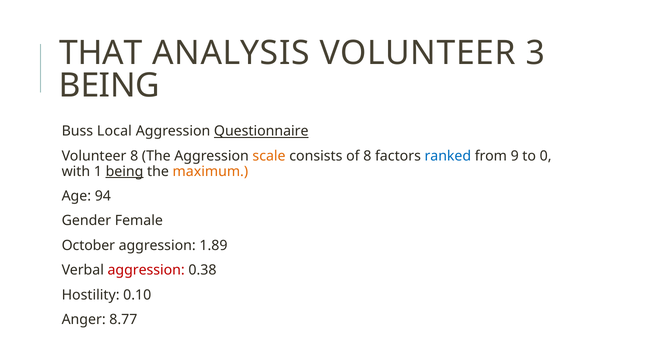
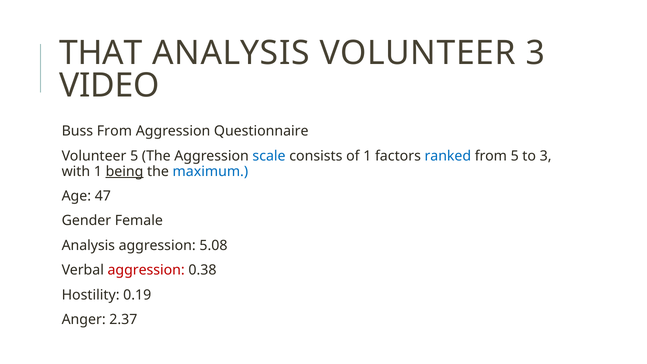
BEING at (109, 86): BEING -> VIDEO
Buss Local: Local -> From
Questionnaire underline: present -> none
Volunteer 8: 8 -> 5
scale colour: orange -> blue
of 8: 8 -> 1
from 9: 9 -> 5
to 0: 0 -> 3
maximum colour: orange -> blue
94: 94 -> 47
October at (88, 245): October -> Analysis
1.89: 1.89 -> 5.08
0.10: 0.10 -> 0.19
8.77: 8.77 -> 2.37
